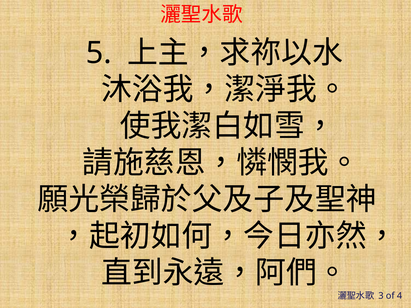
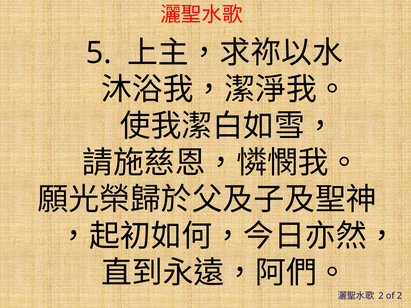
3 at (381, 296): 3 -> 2
of 4: 4 -> 2
